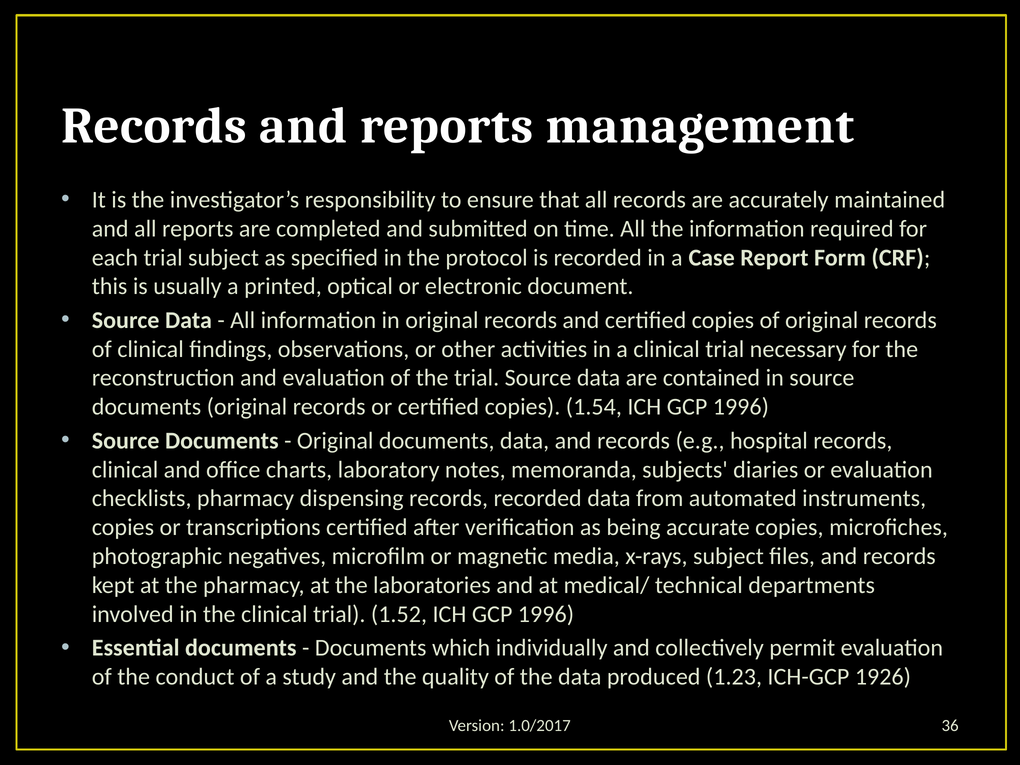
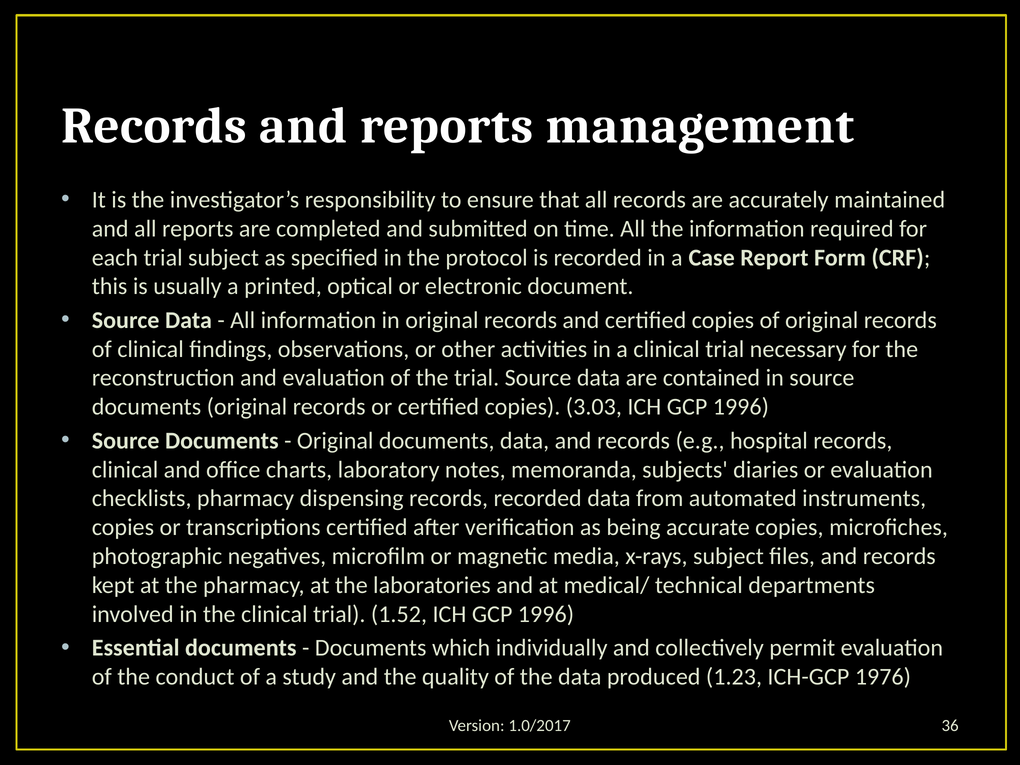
1.54: 1.54 -> 3.03
1926: 1926 -> 1976
